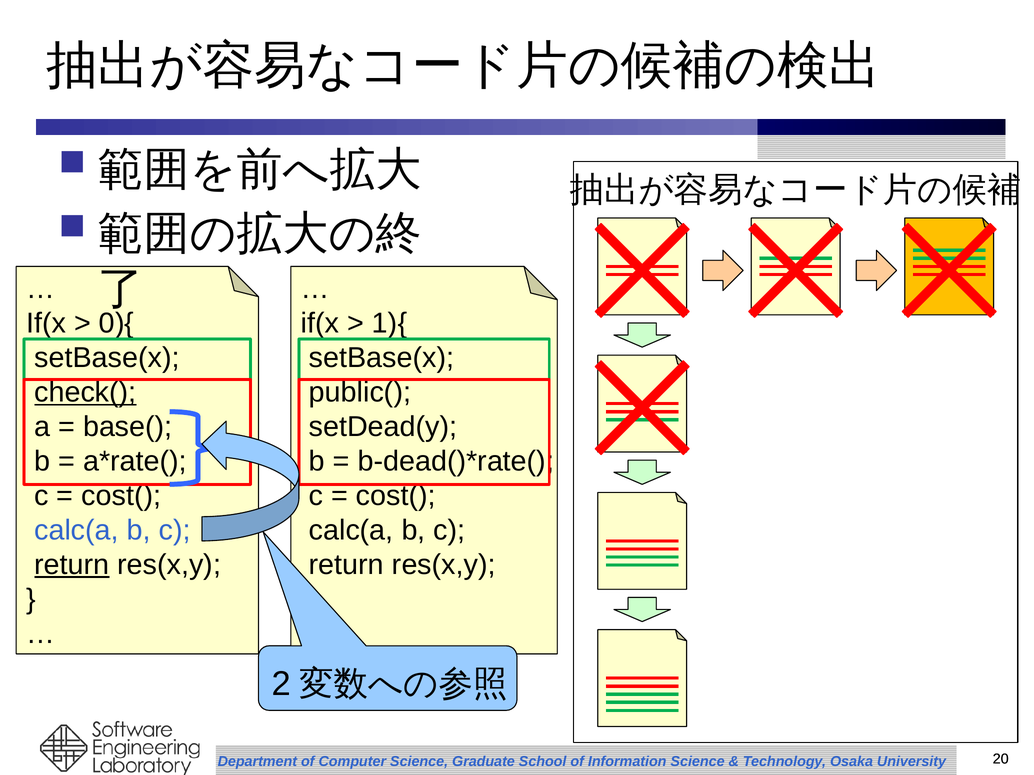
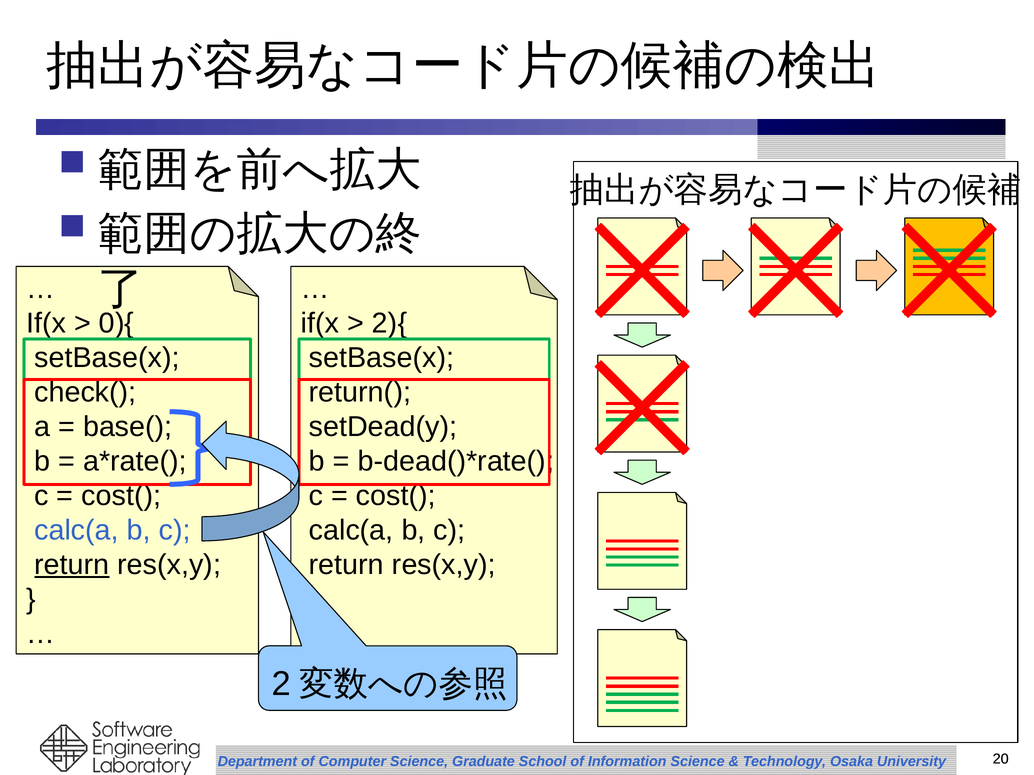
1){: 1){ -> 2){
check( underline: present -> none
public(: public( -> return(
